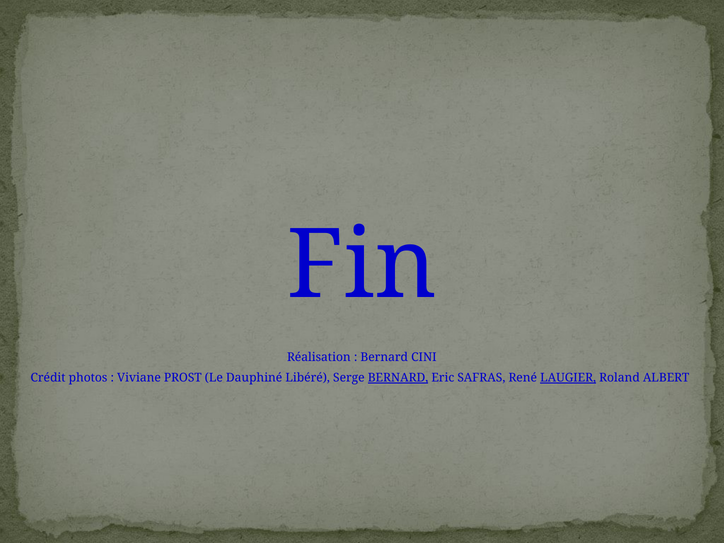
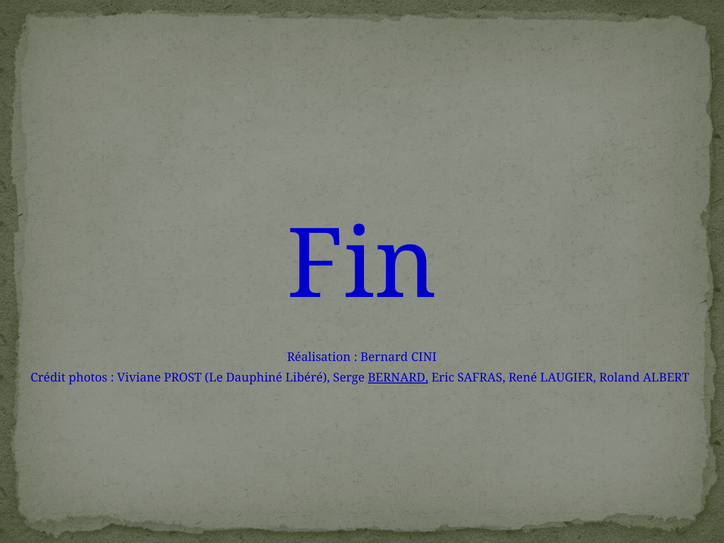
LAUGIER underline: present -> none
